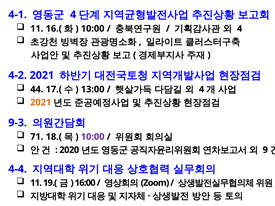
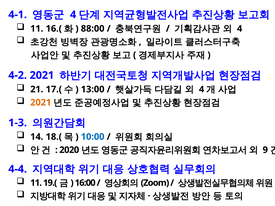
10:00 at (93, 29): 10:00 -> 88:00
44: 44 -> 21
9-3: 9-3 -> 1-3
71: 71 -> 14
10:00 at (93, 137) colour: purple -> blue
